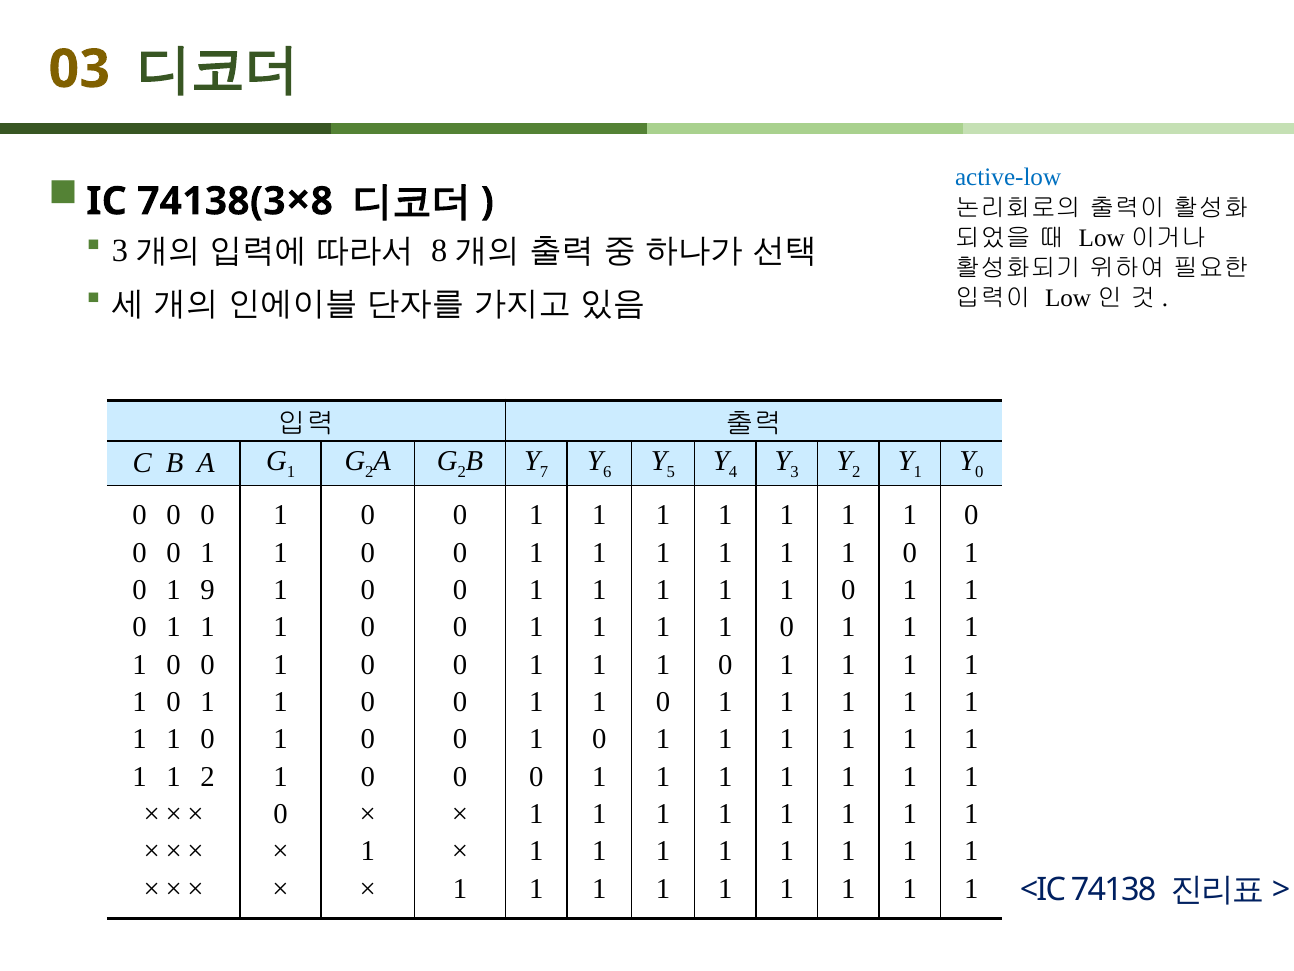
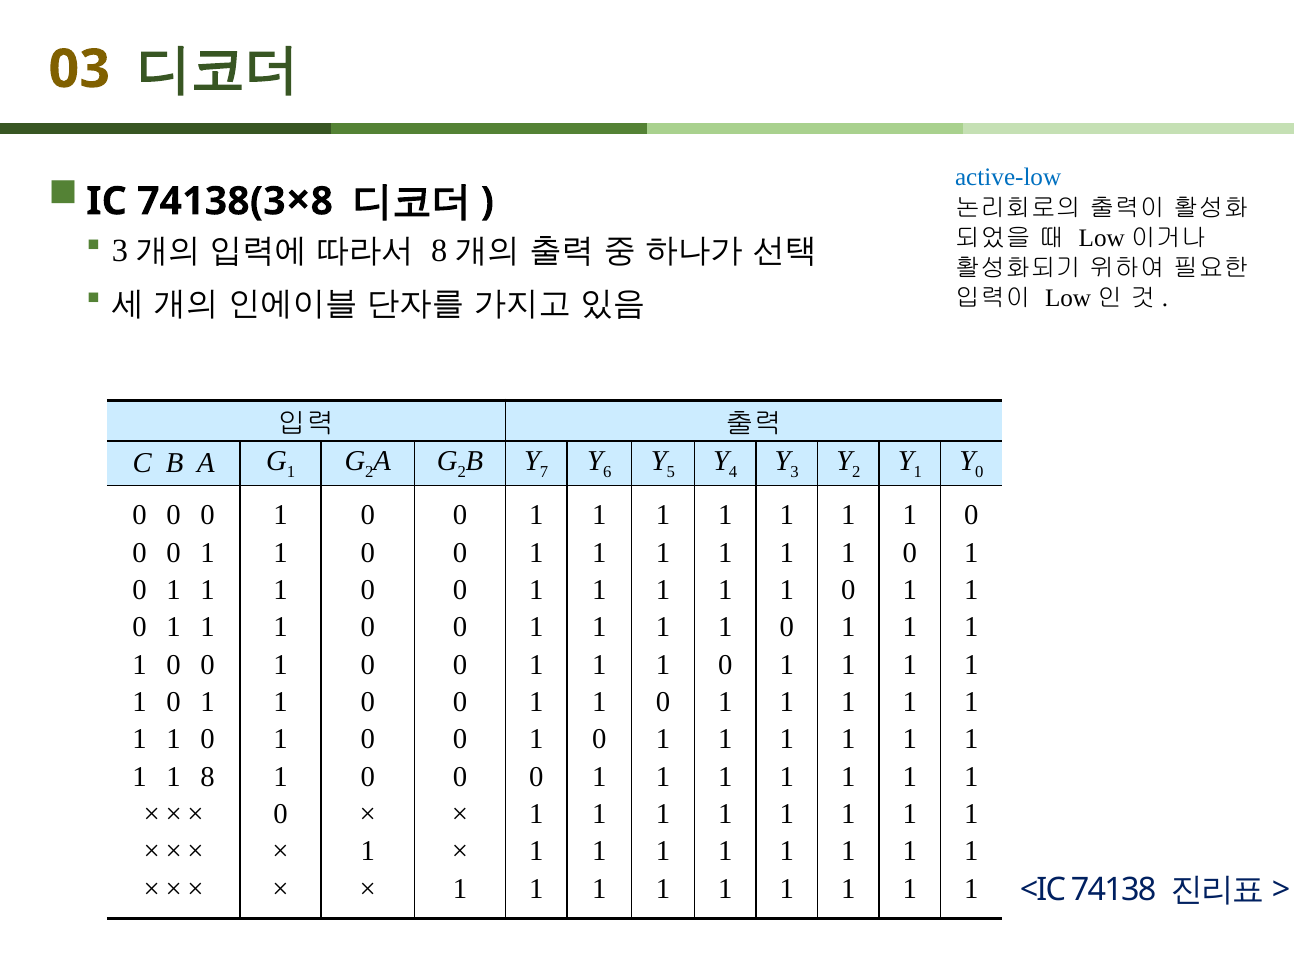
9 at (207, 590): 9 -> 1
1 2: 2 -> 8
